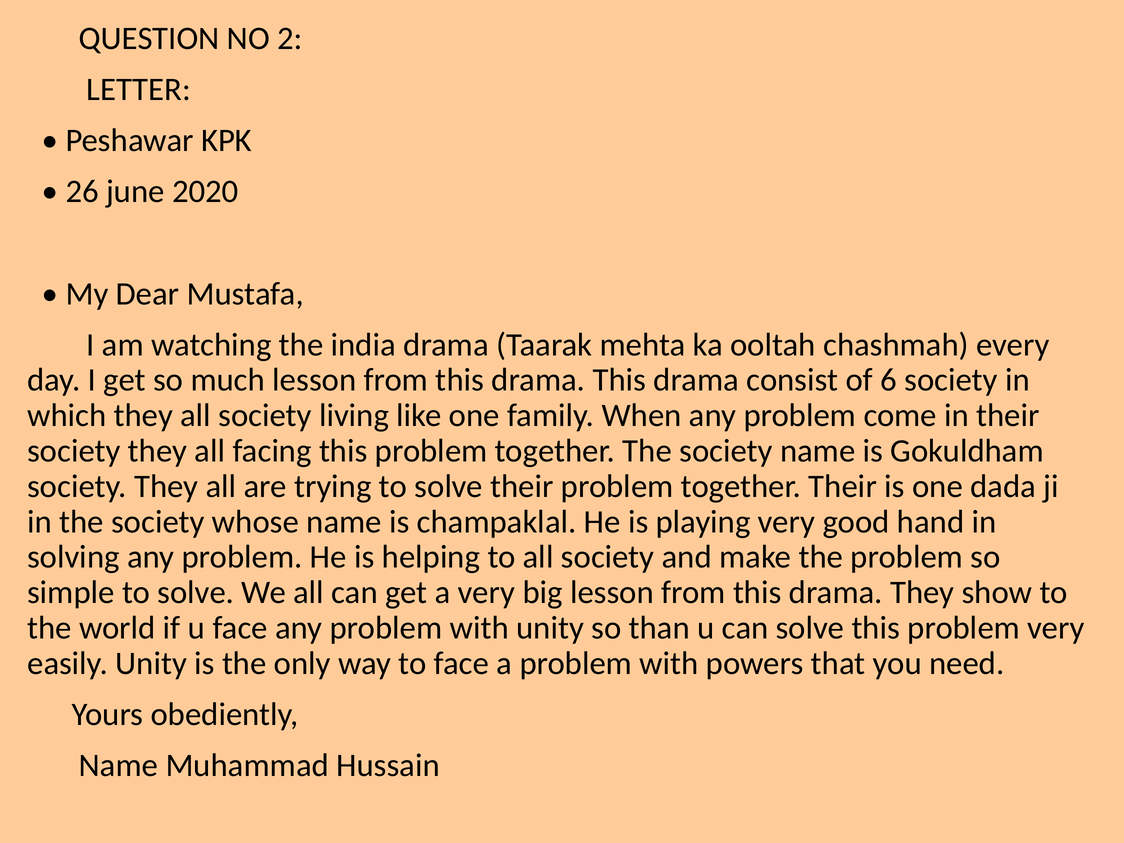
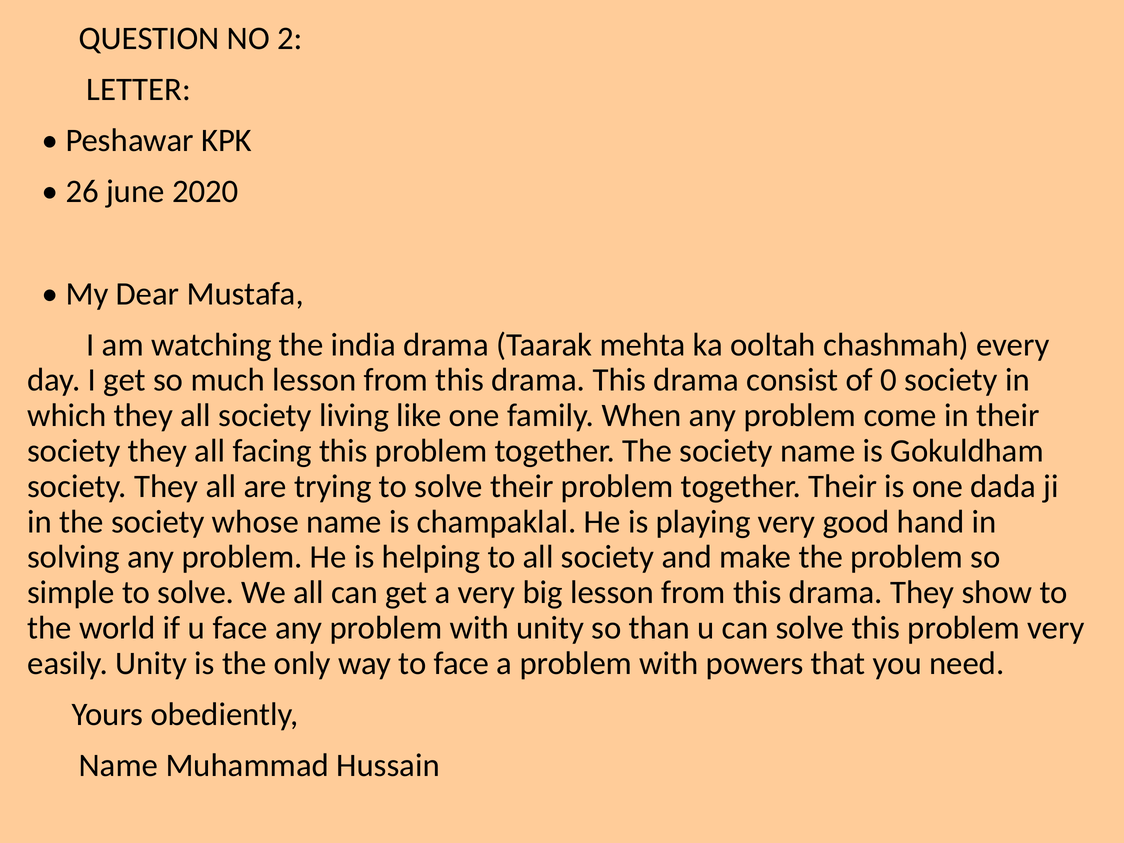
6: 6 -> 0
